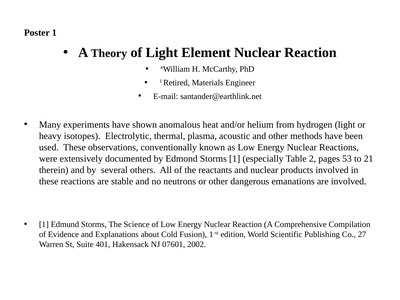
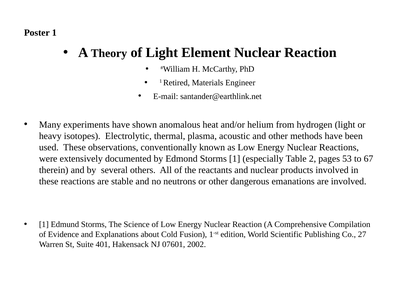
21: 21 -> 67
